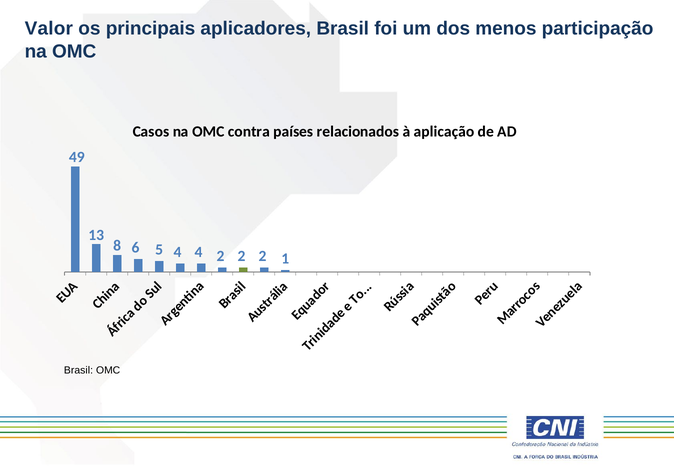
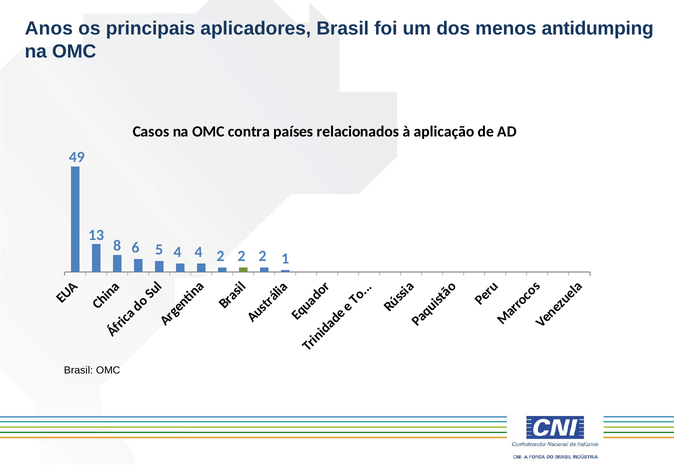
Valor: Valor -> Anos
participação: participação -> antidumping
